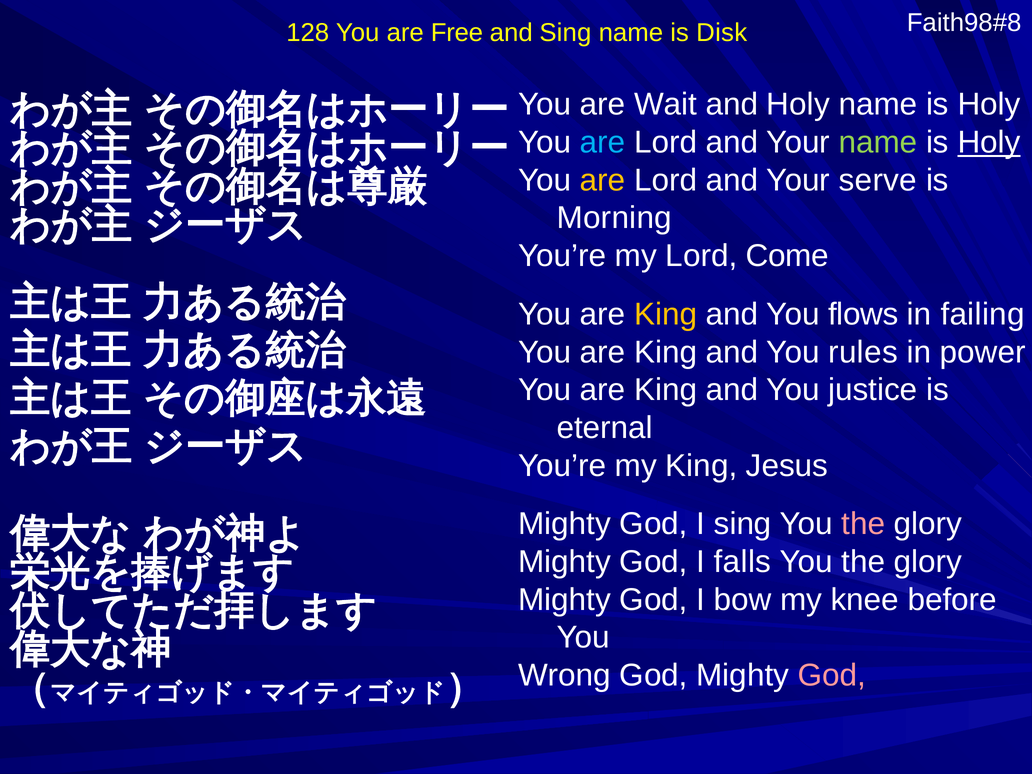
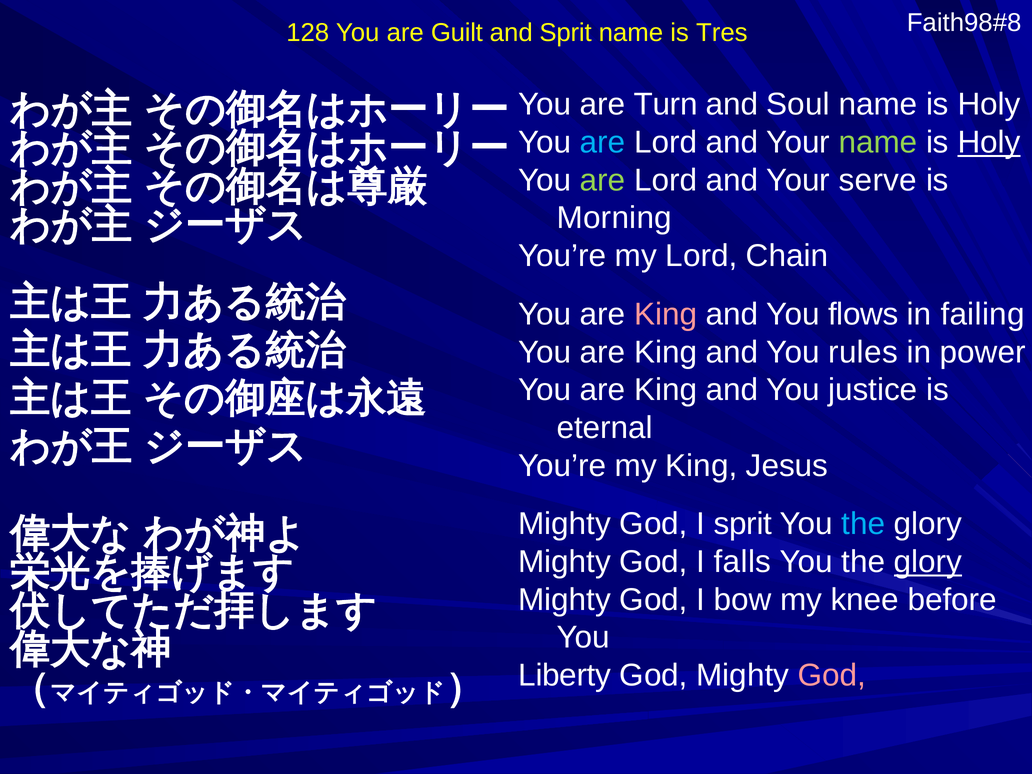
Free: Free -> Guilt
and Sing: Sing -> Sprit
Disk: Disk -> Tres
Wait: Wait -> Turn
and Holy: Holy -> Soul
are at (603, 180) colour: yellow -> light green
Come: Come -> Chain
King at (666, 314) colour: yellow -> pink
I sing: sing -> sprit
the at (863, 524) colour: pink -> light blue
glory at (928, 562) underline: none -> present
Wrong: Wrong -> Liberty
